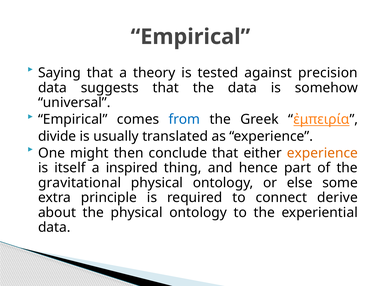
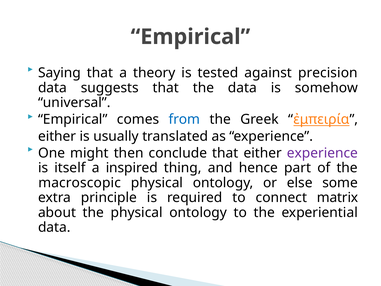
divide at (57, 136): divide -> either
experience at (322, 153) colour: orange -> purple
gravitational: gravitational -> macroscopic
derive: derive -> matrix
